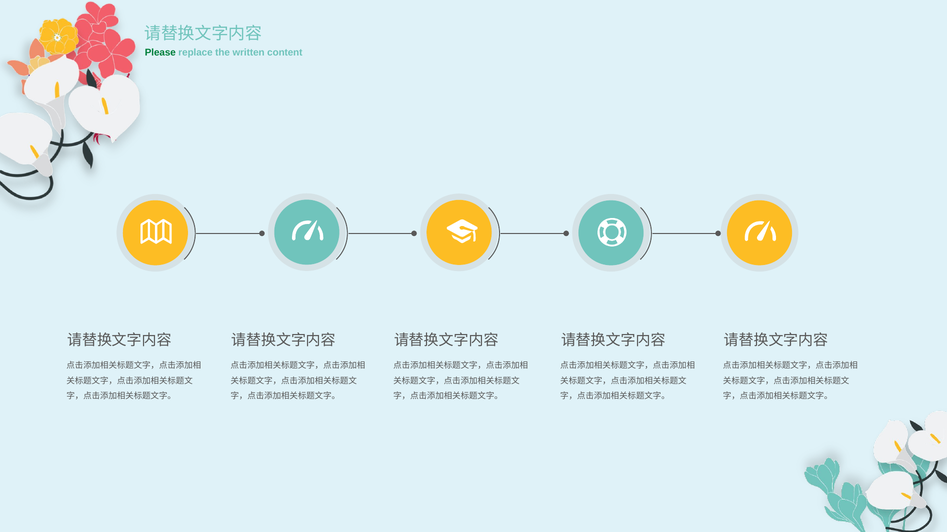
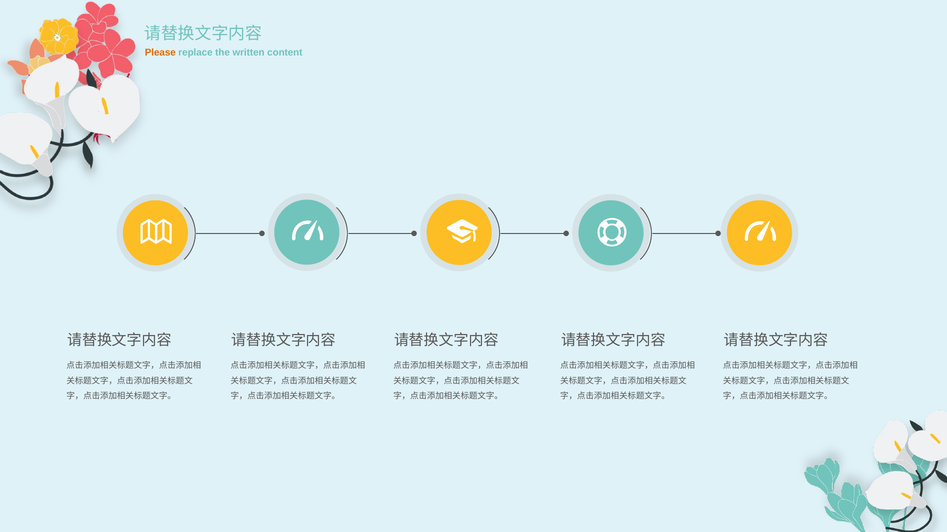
Please colour: green -> orange
